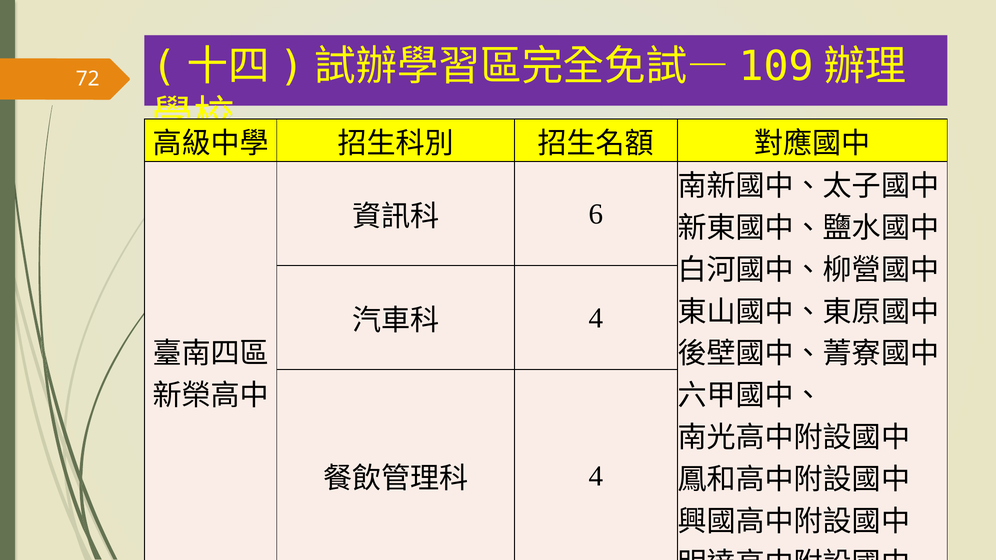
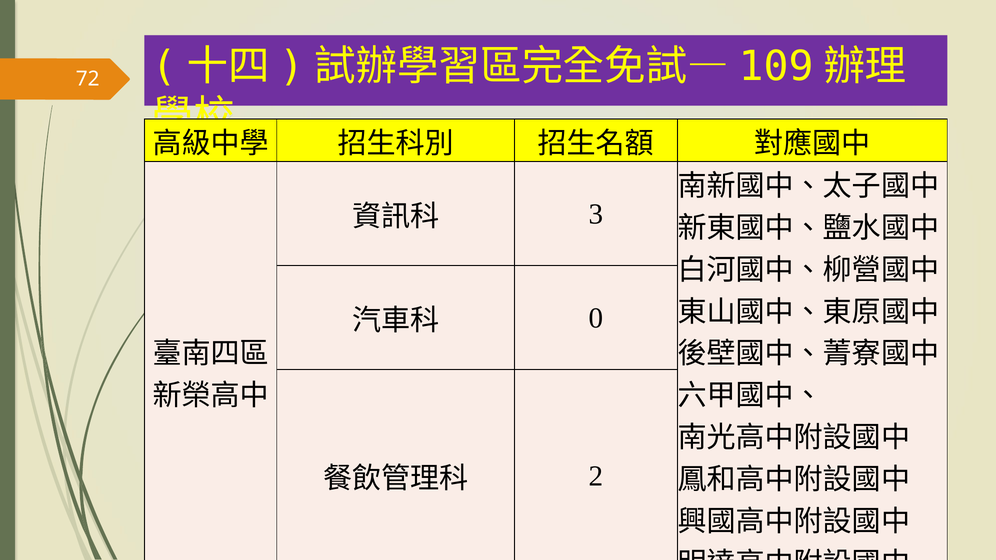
6: 6 -> 3
4 at (596, 318): 4 -> 0
4 at (596, 476): 4 -> 2
